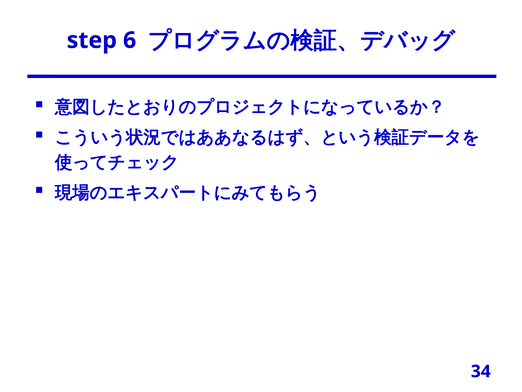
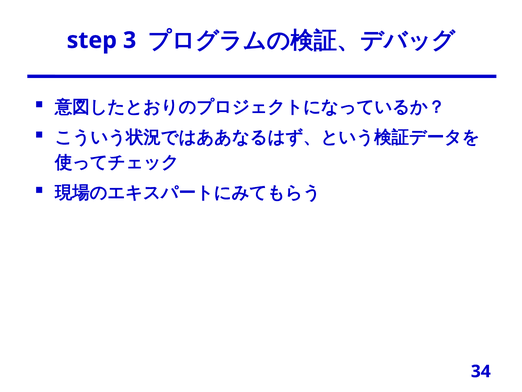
6: 6 -> 3
